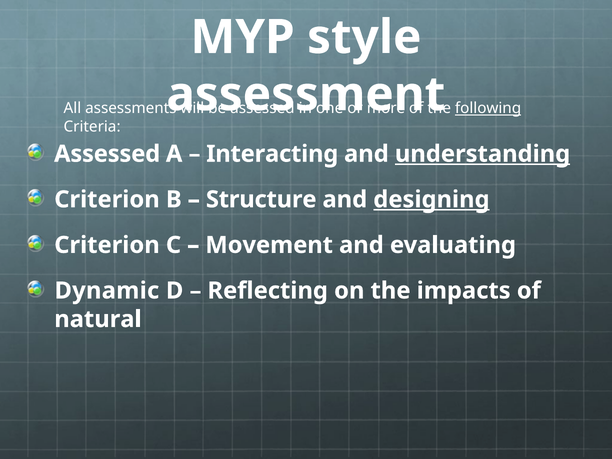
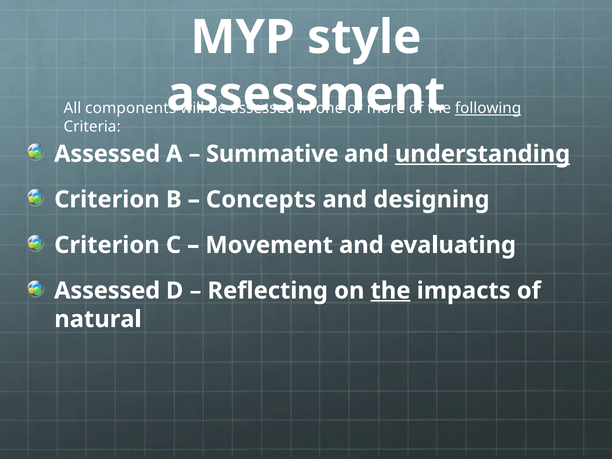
assessments: assessments -> components
Interacting: Interacting -> Summative
Structure: Structure -> Concepts
designing underline: present -> none
Dynamic at (107, 291): Dynamic -> Assessed
the at (391, 291) underline: none -> present
